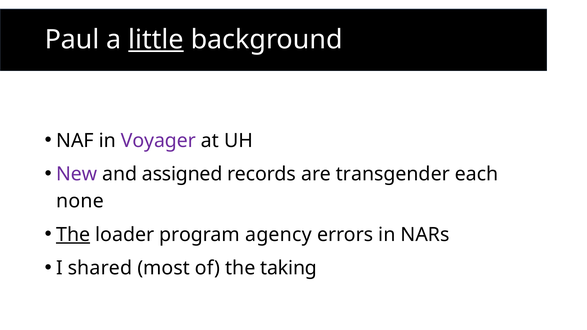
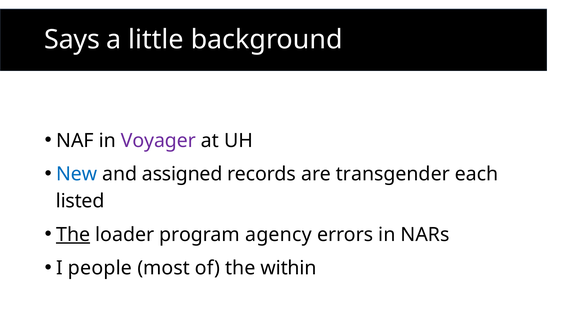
Paul: Paul -> Says
little underline: present -> none
New colour: purple -> blue
none: none -> listed
shared: shared -> people
taking: taking -> within
